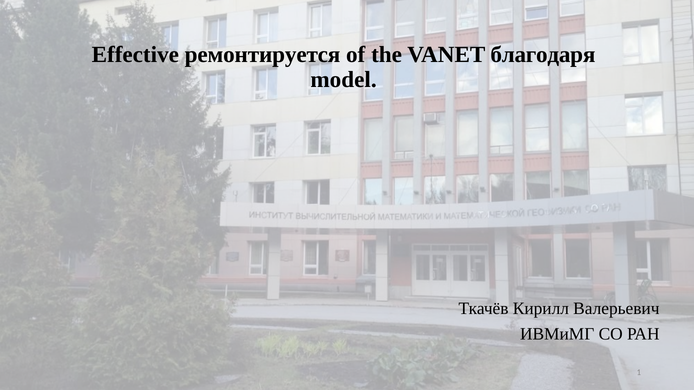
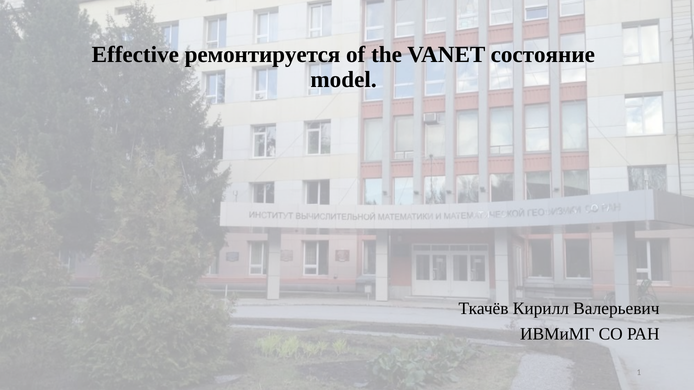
благодаря: благодаря -> состояние
